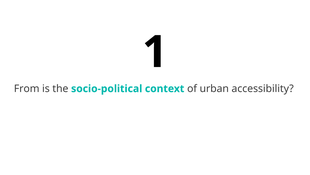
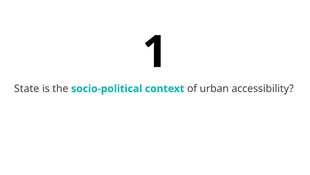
From: From -> State
